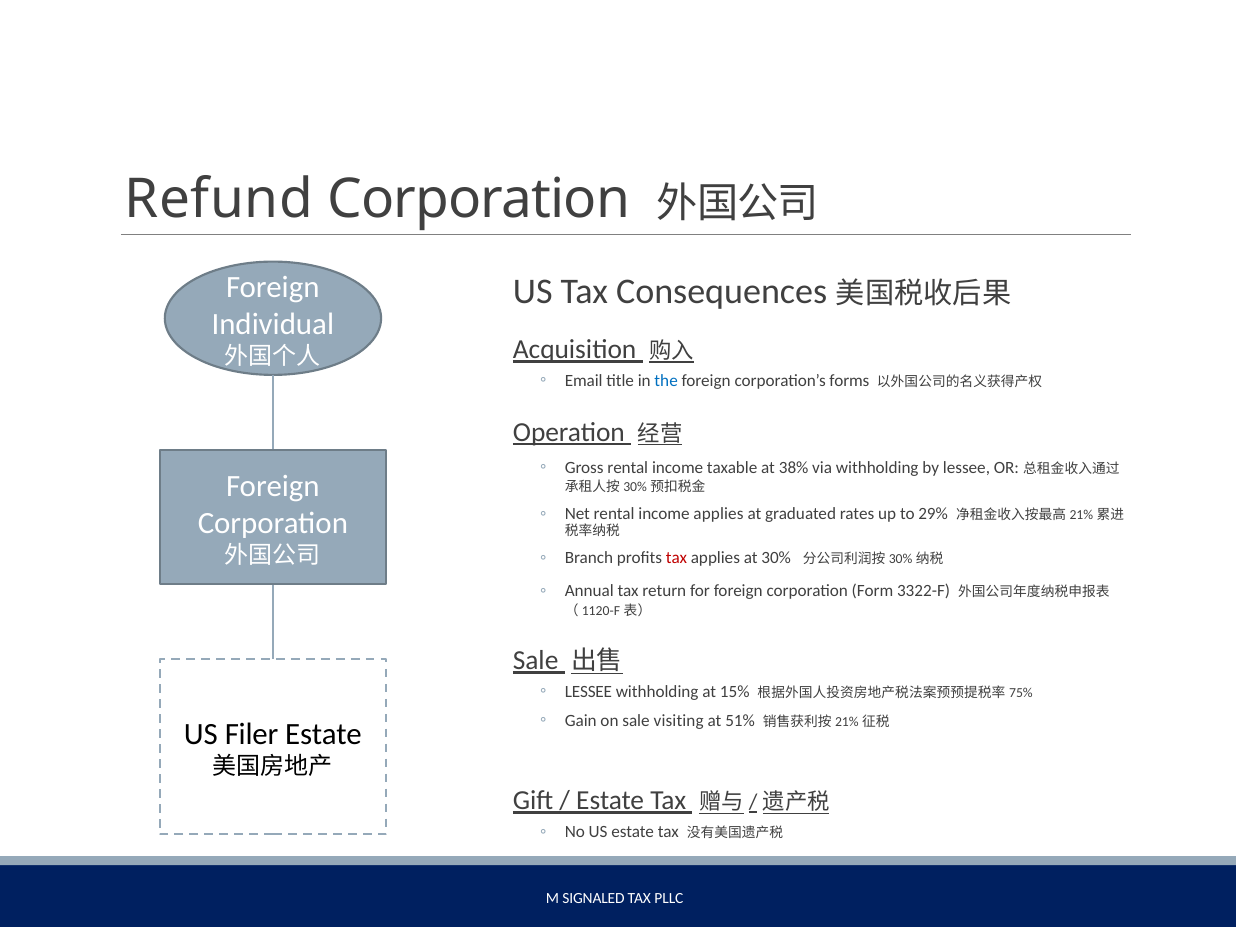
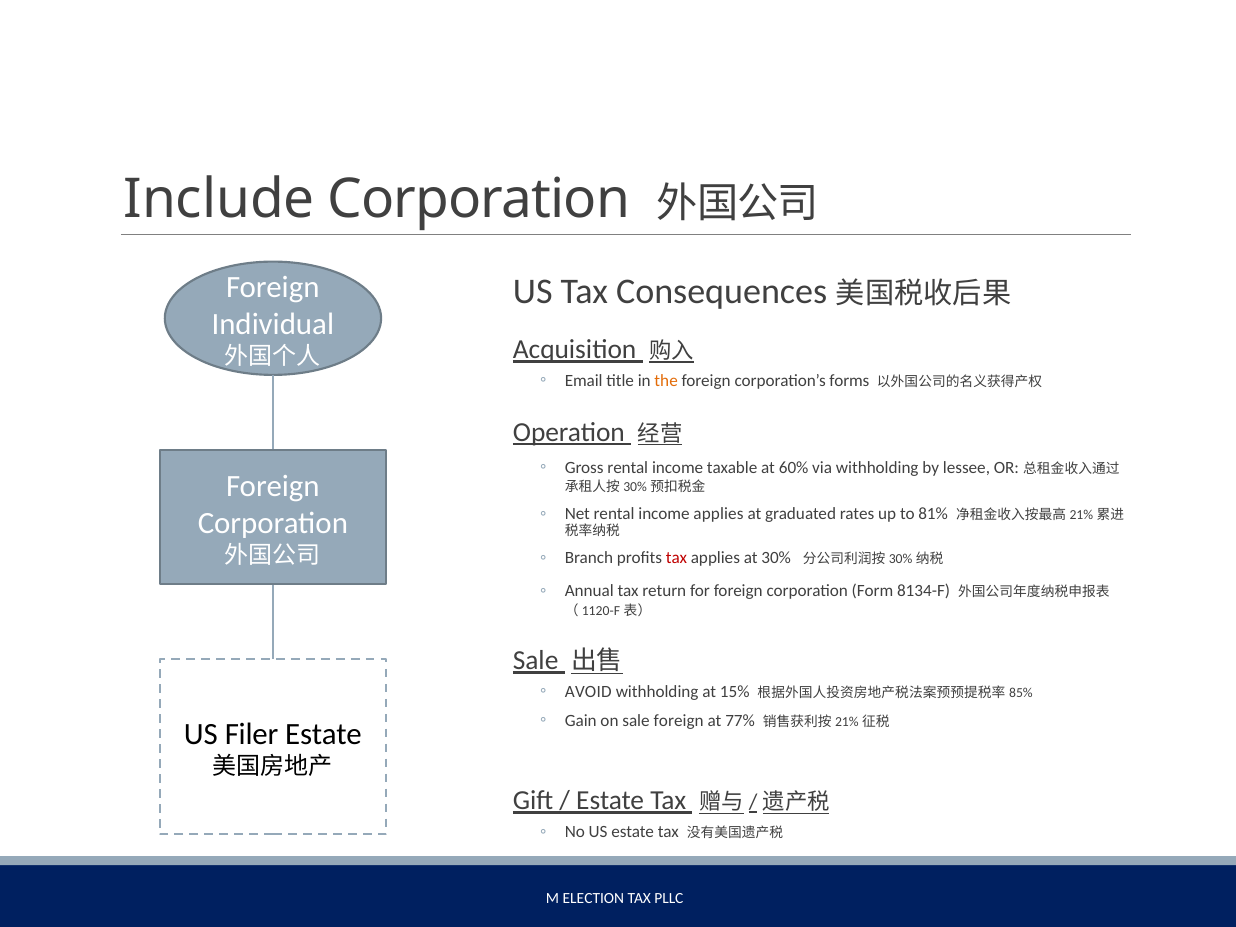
Refund: Refund -> Include
the colour: blue -> orange
38%: 38% -> 60%
29%: 29% -> 81%
3322-F: 3322-F -> 8134-F
LESSEE at (588, 692): LESSEE -> AVOID
75%: 75% -> 85%
sale visiting: visiting -> foreign
51%: 51% -> 77%
SIGNALED: SIGNALED -> ELECTION
